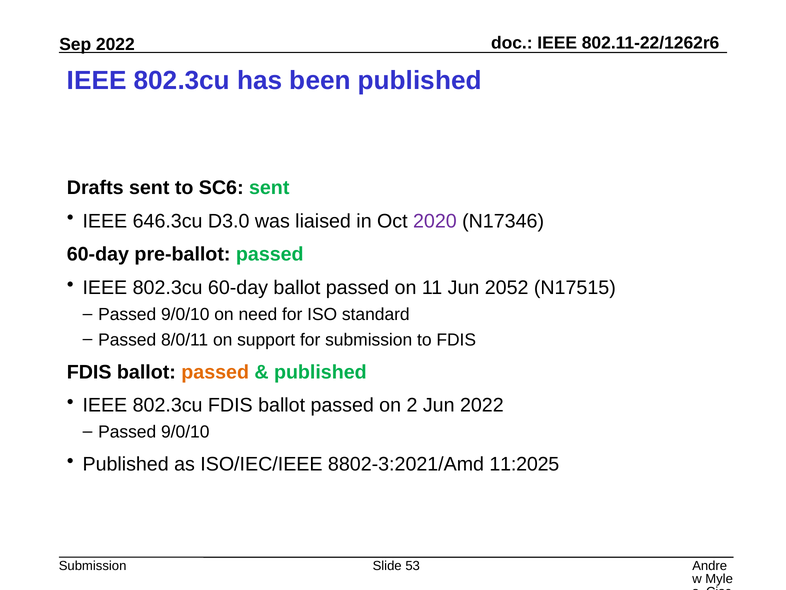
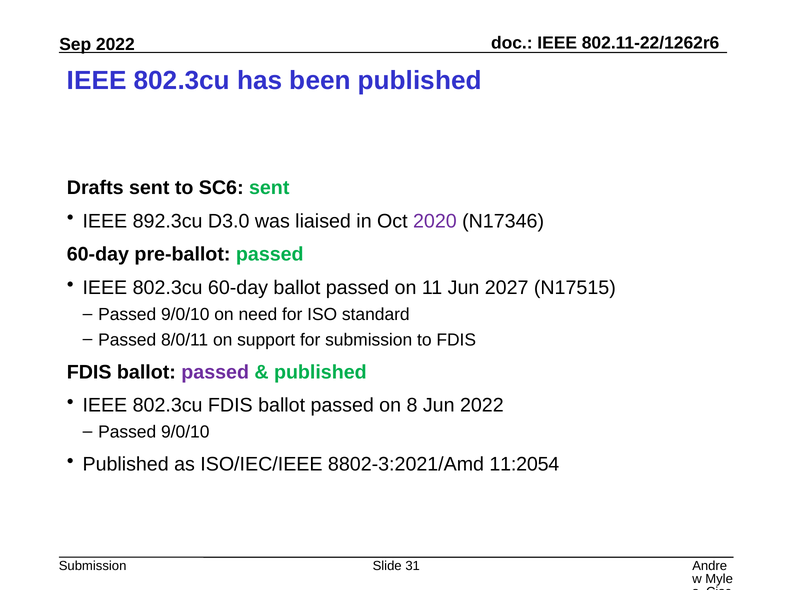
646.3cu: 646.3cu -> 892.3cu
2052: 2052 -> 2027
passed at (215, 372) colour: orange -> purple
2: 2 -> 8
11:2025: 11:2025 -> 11:2054
53: 53 -> 31
